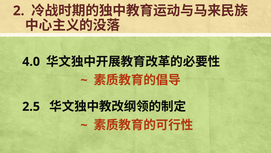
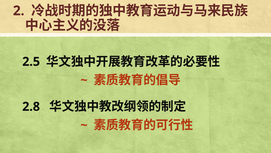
4.0: 4.0 -> 2.5
2.5: 2.5 -> 2.8
